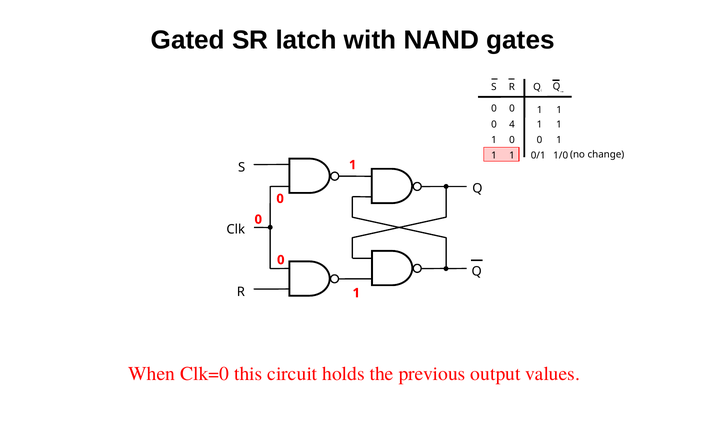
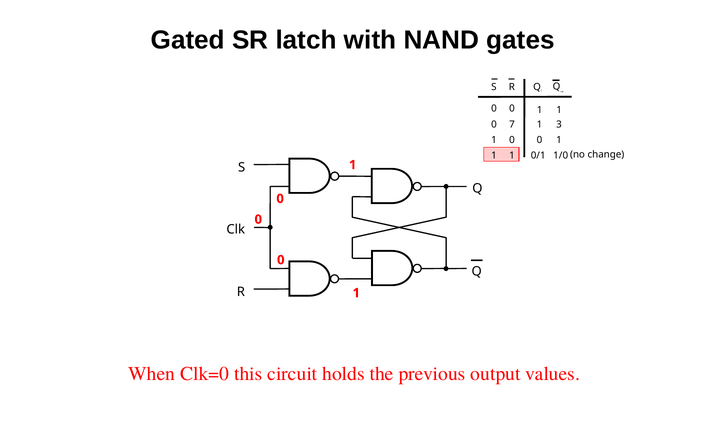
4: 4 -> 7
1 at (559, 124): 1 -> 3
